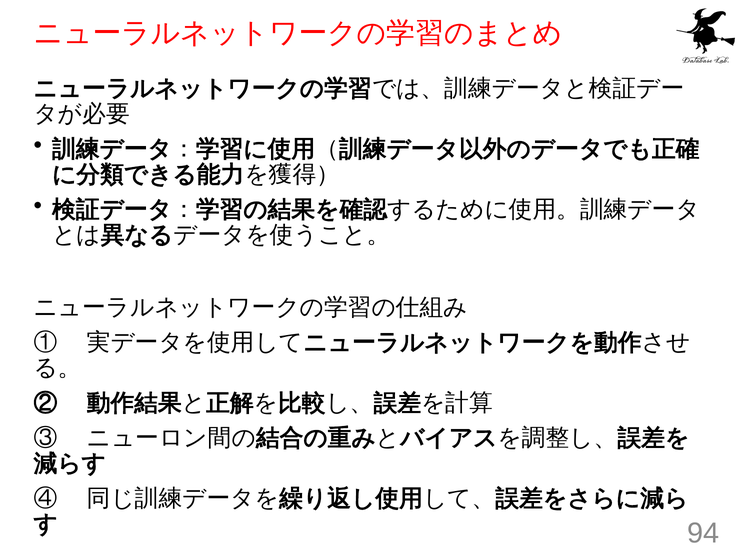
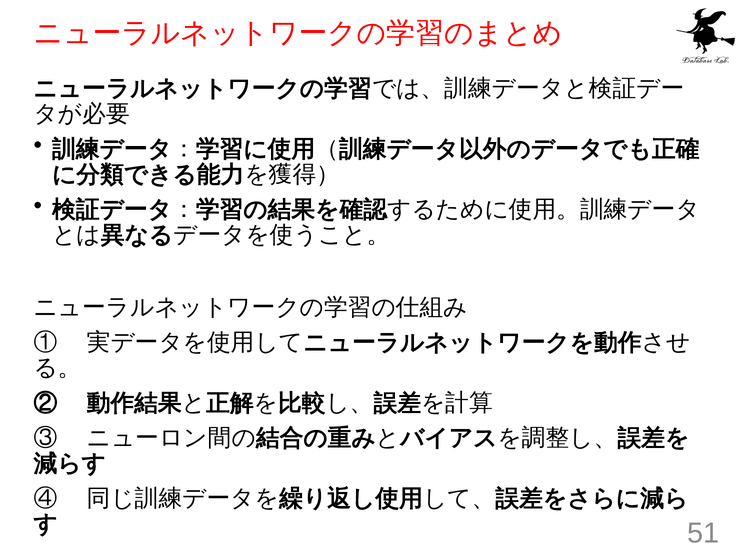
94: 94 -> 51
